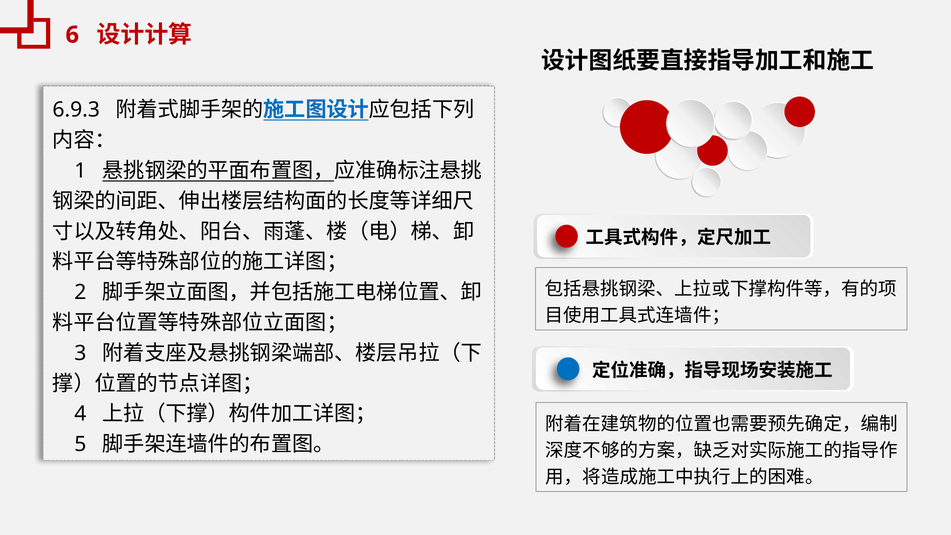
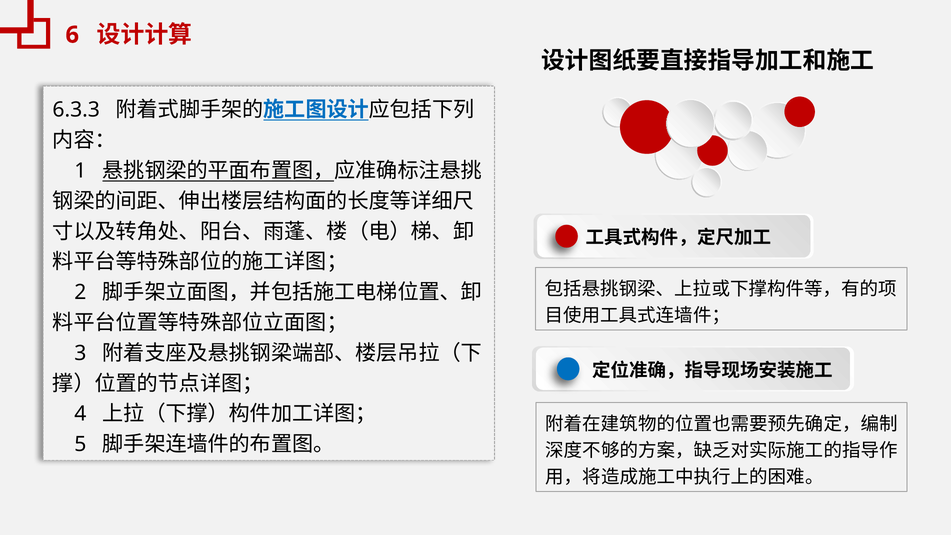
6.9.3: 6.9.3 -> 6.3.3
